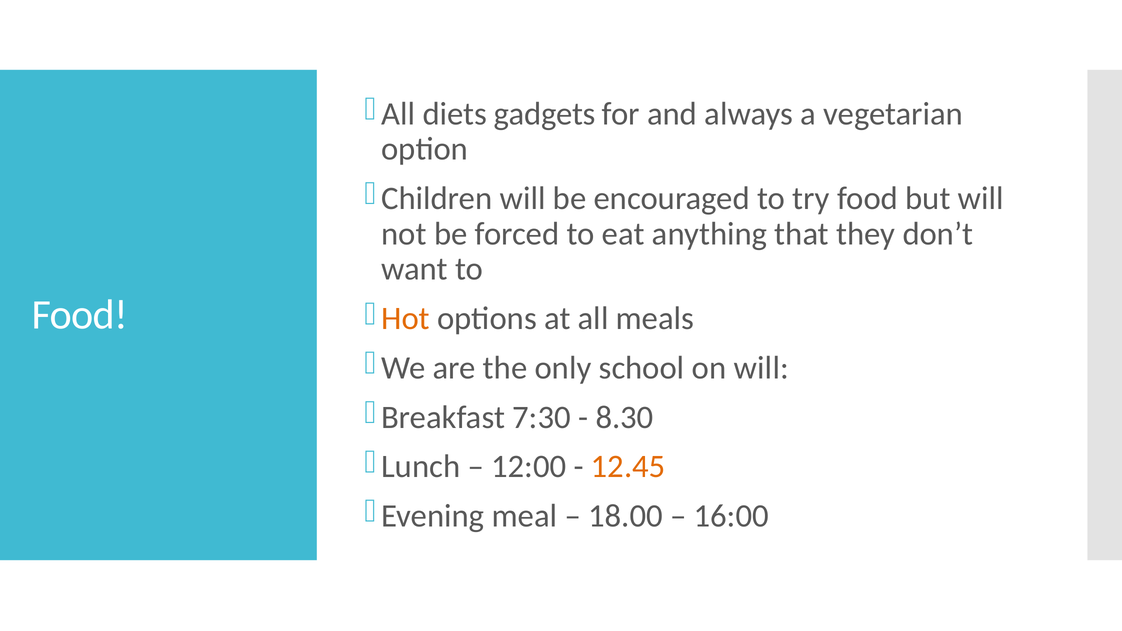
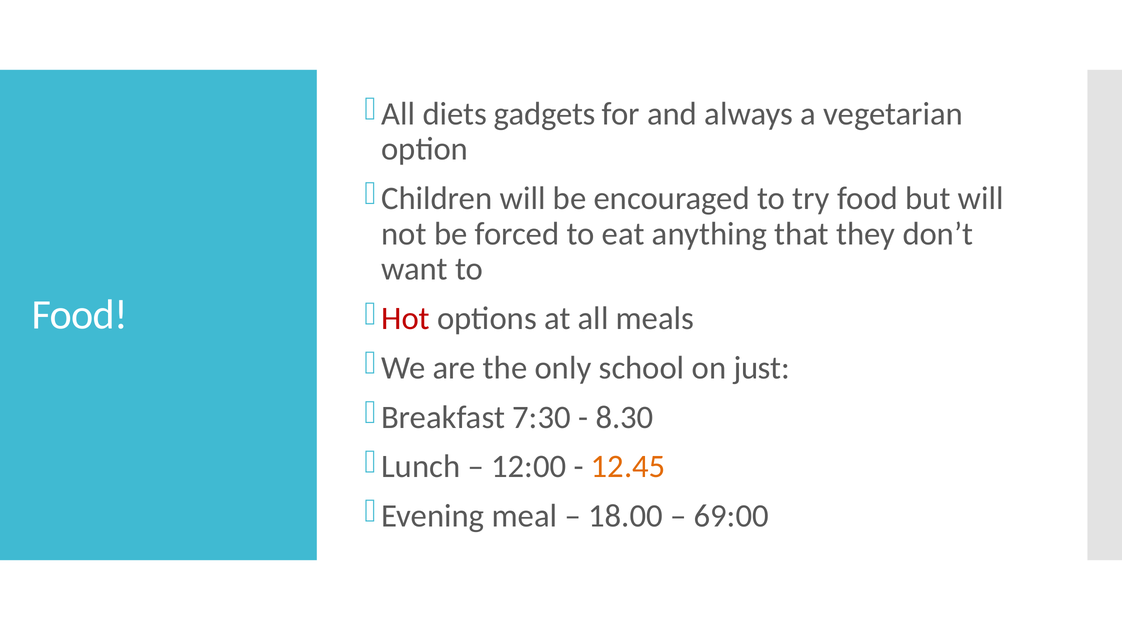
Hot colour: orange -> red
on will: will -> just
16:00: 16:00 -> 69:00
